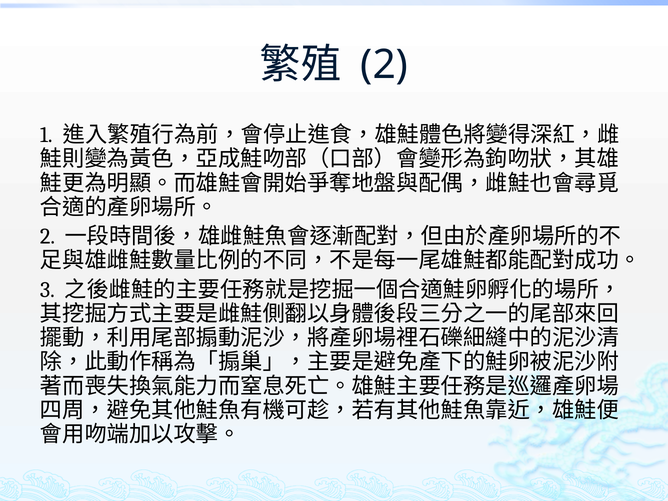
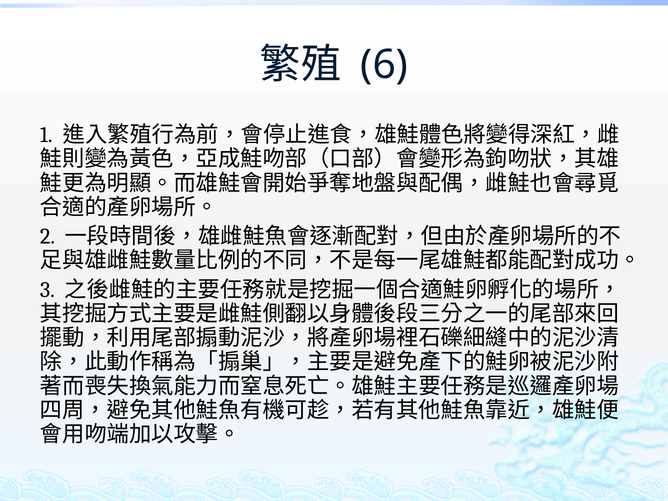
2 at (384, 65): 2 -> 6
